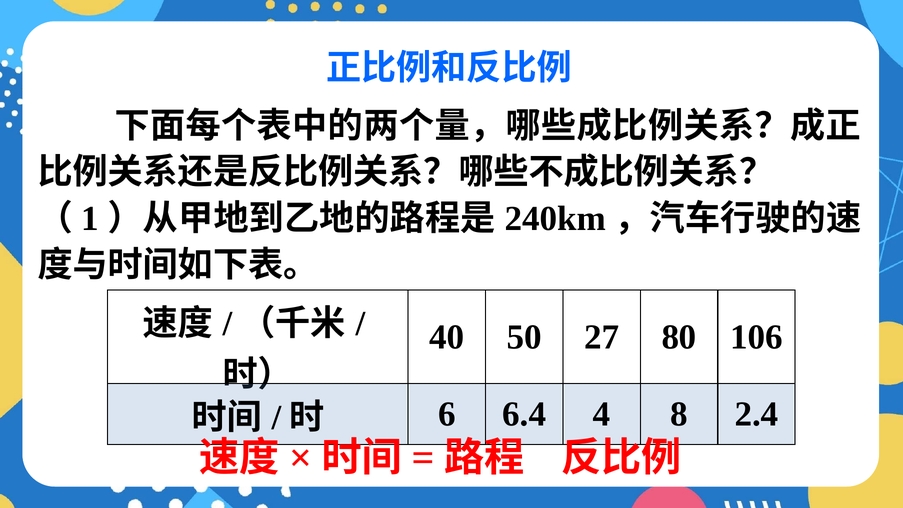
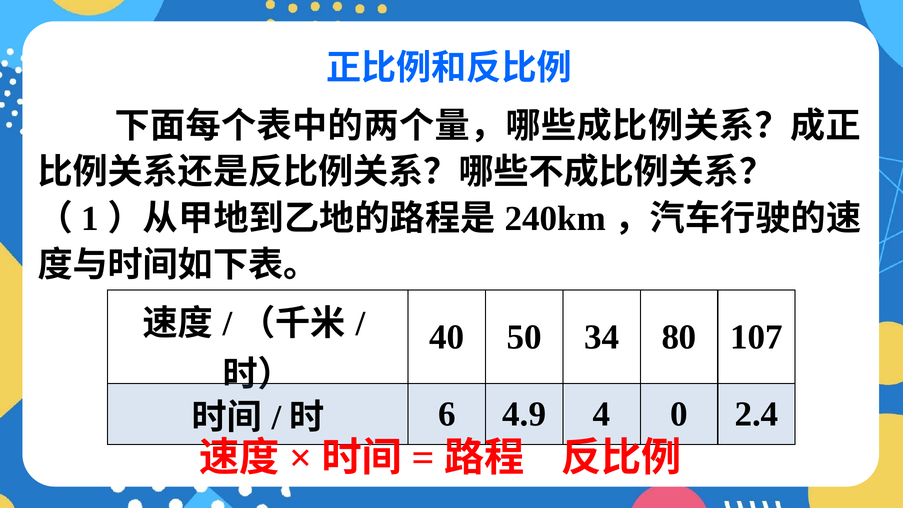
27: 27 -> 34
106: 106 -> 107
6.4: 6.4 -> 4.9
8: 8 -> 0
